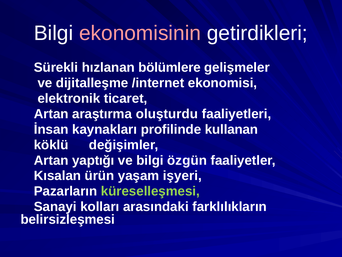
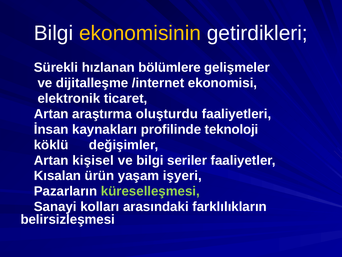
ekonomisinin colour: pink -> yellow
kullanan: kullanan -> teknoloji
yaptığı: yaptığı -> kişisel
özgün: özgün -> seriler
